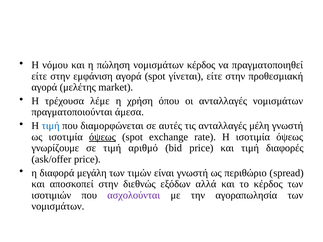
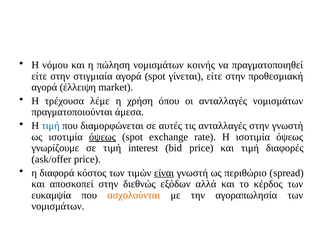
νομισμάτων κέρδος: κέρδος -> κοινής
εμφάνιση: εμφάνιση -> στιγμιαία
μελέτης: μελέτης -> έλλειψη
ανταλλαγές μέλη: μέλη -> στην
αριθμό: αριθμό -> interest
μεγάλη: μεγάλη -> κόστος
είναι underline: none -> present
ισοτιμιών: ισοτιμιών -> ευκαμψία
ασχολούνται colour: purple -> orange
